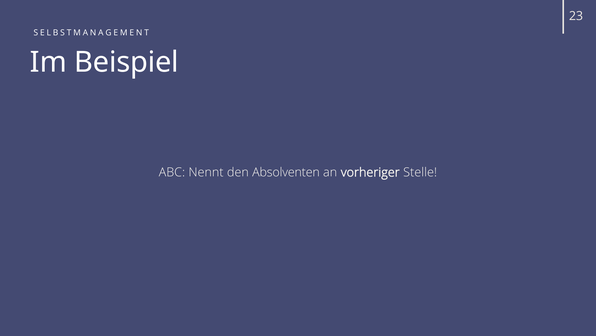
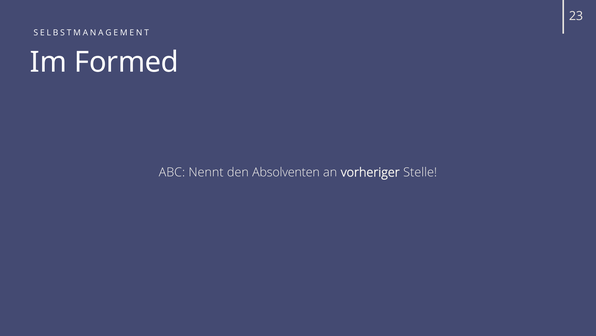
Beispiel: Beispiel -> Formed
